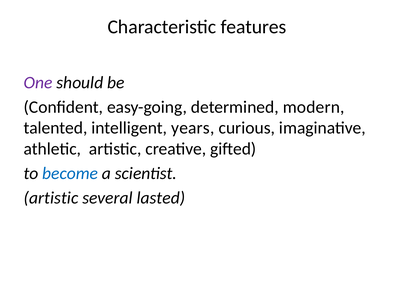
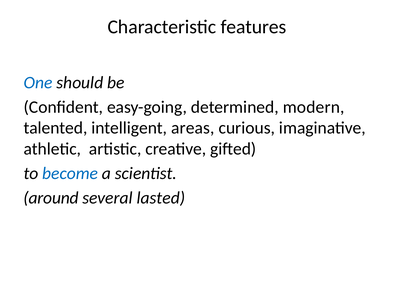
One colour: purple -> blue
years: years -> areas
artistic at (51, 198): artistic -> around
